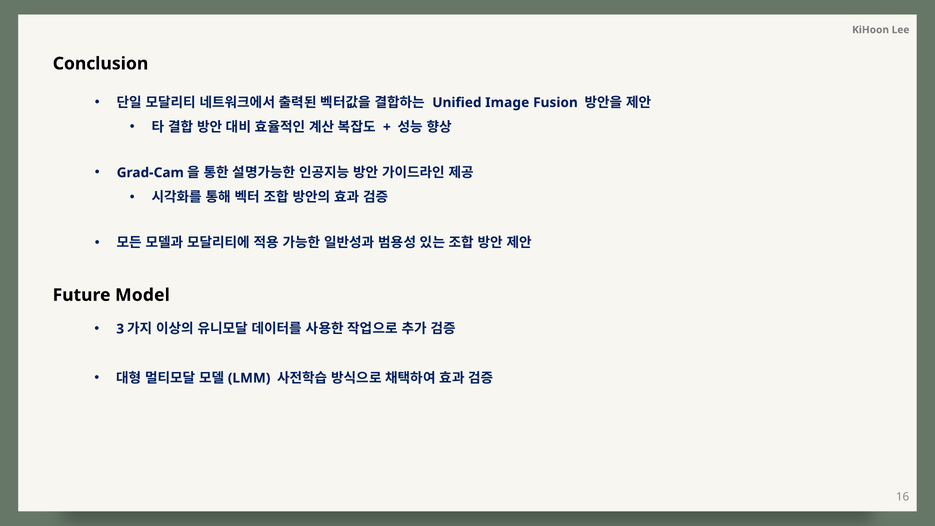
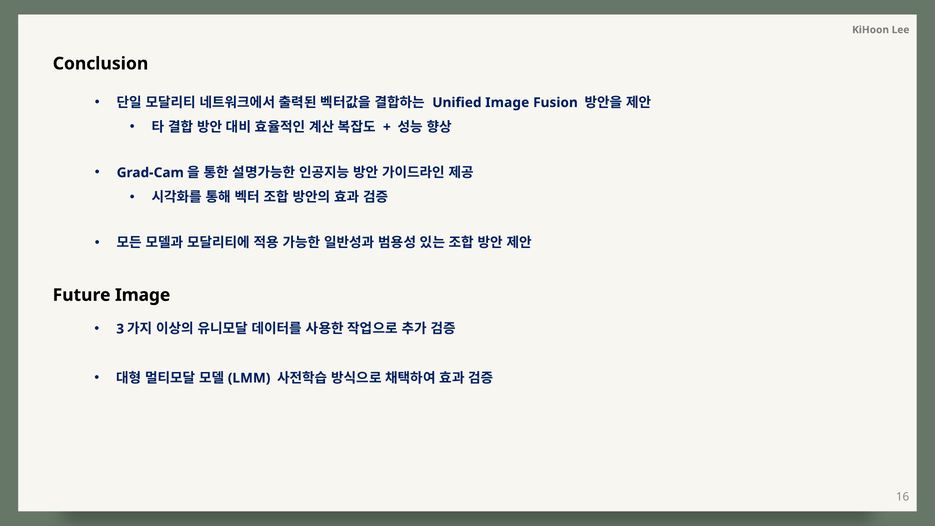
Future Model: Model -> Image
